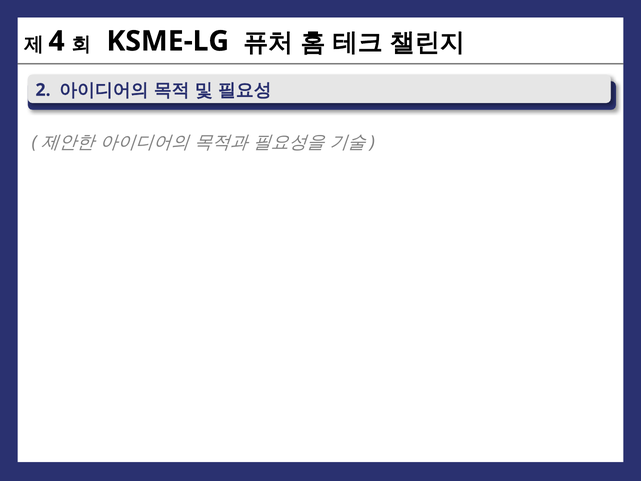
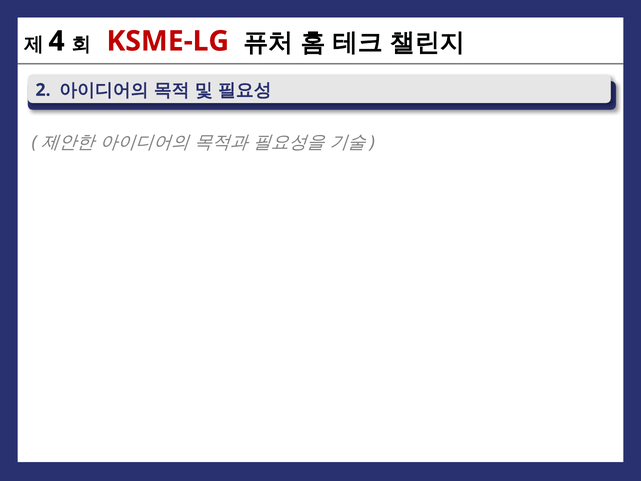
KSME-LG colour: black -> red
